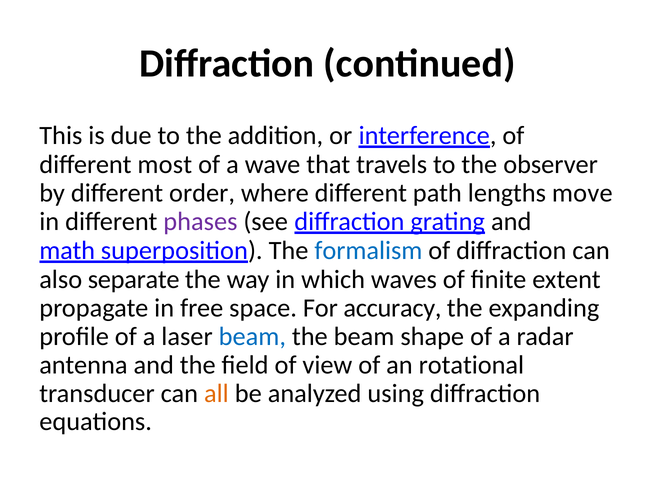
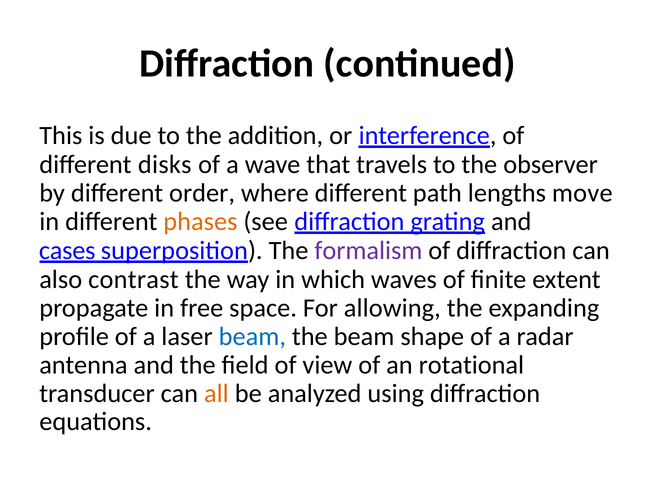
most: most -> disks
phases colour: purple -> orange
math: math -> cases
formalism colour: blue -> purple
separate: separate -> contrast
accuracy: accuracy -> allowing
